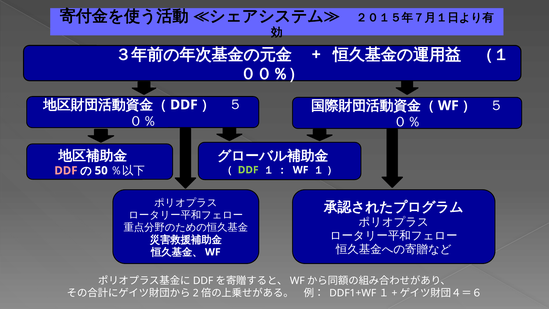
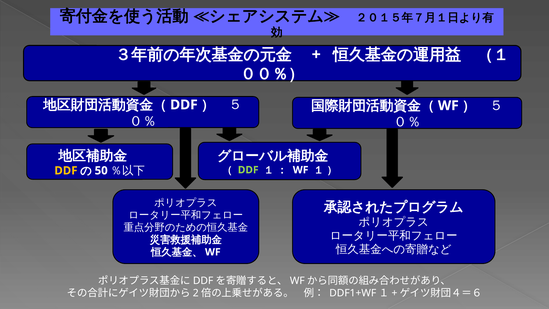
DDF at (66, 171) colour: pink -> yellow
